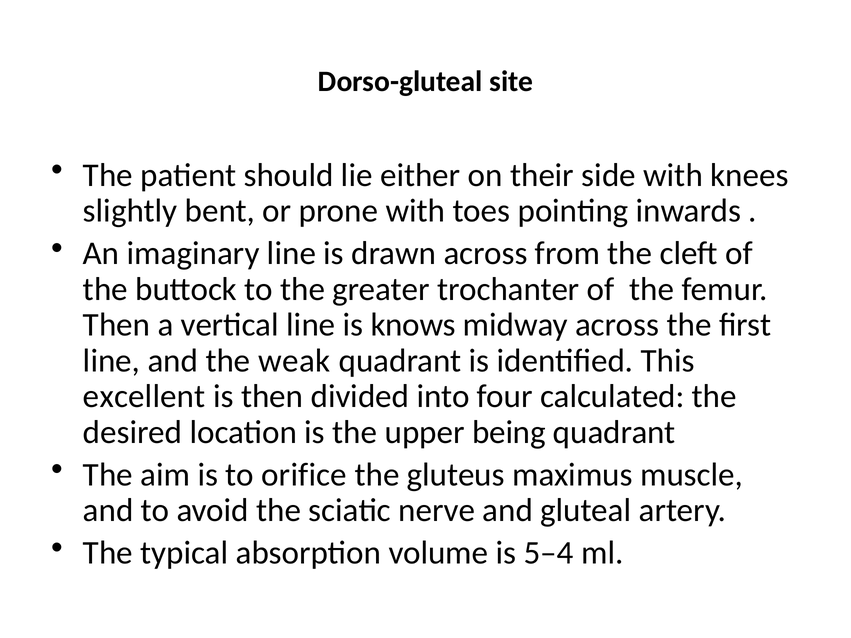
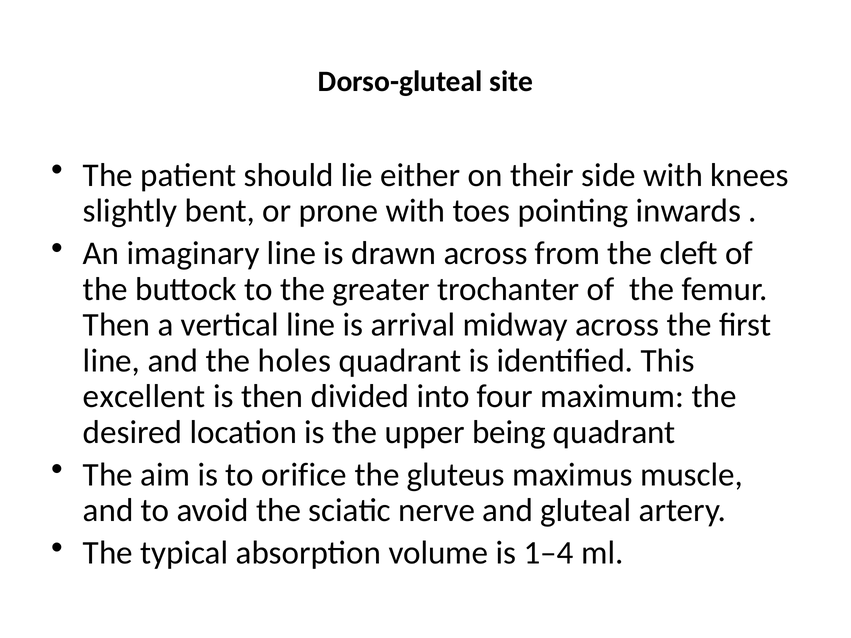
knows: knows -> arrival
weak: weak -> holes
calculated: calculated -> maximum
5–4: 5–4 -> 1–4
